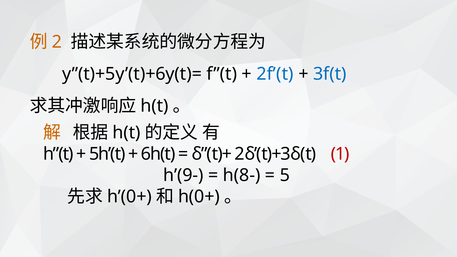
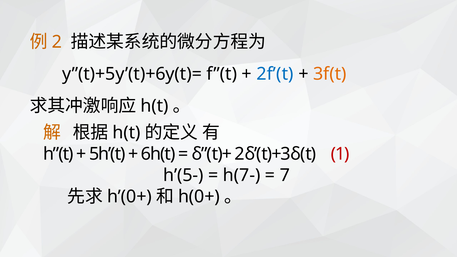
3f(t colour: blue -> orange
h’(9-: h’(9- -> h’(5-
h(8-: h(8- -> h(7-
5: 5 -> 7
